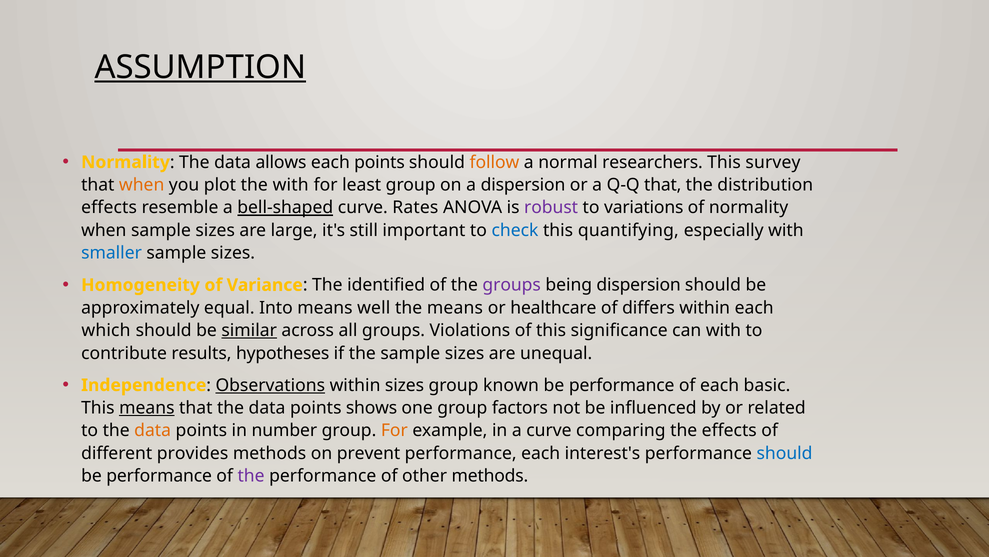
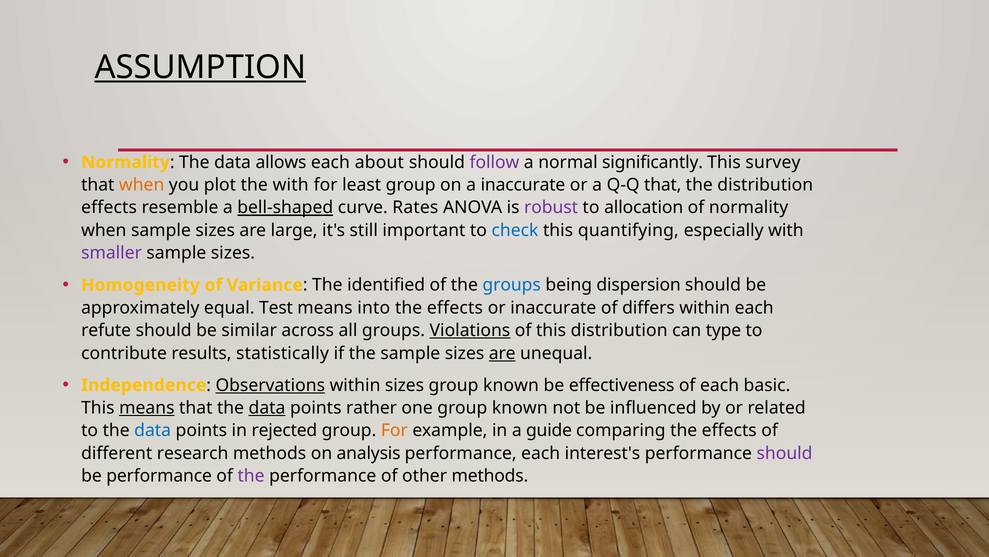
each points: points -> about
follow colour: orange -> purple
researchers: researchers -> significantly
a dispersion: dispersion -> inaccurate
variations: variations -> allocation
smaller colour: blue -> purple
groups at (512, 285) colour: purple -> blue
Into: Into -> Test
well: well -> into
means at (455, 307): means -> effects
or healthcare: healthcare -> inaccurate
which: which -> refute
similar underline: present -> none
Violations underline: none -> present
this significance: significance -> distribution
can with: with -> type
hypotheses: hypotheses -> statistically
are at (502, 353) underline: none -> present
performance at (622, 385): performance -> effectiveness
data at (267, 407) underline: none -> present
shows: shows -> rather
one group factors: factors -> known
data at (153, 430) colour: orange -> blue
number: number -> rejected
a curve: curve -> guide
provides: provides -> research
prevent: prevent -> analysis
should at (785, 453) colour: blue -> purple
